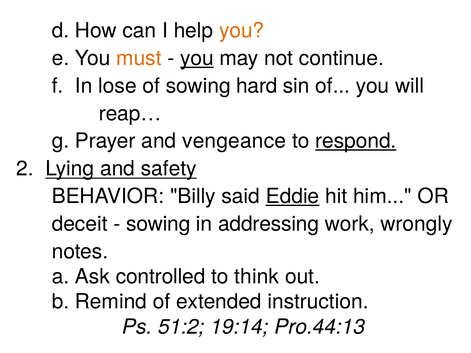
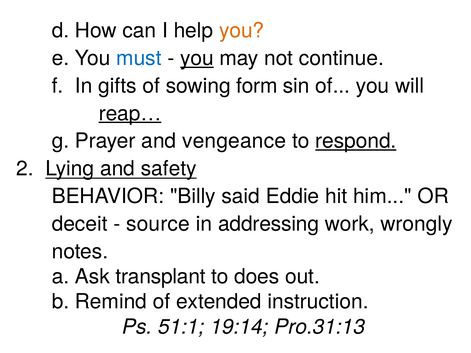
must colour: orange -> blue
lose: lose -> gifts
hard: hard -> form
reap… underline: none -> present
Eddie underline: present -> none
sowing at (158, 224): sowing -> source
controlled: controlled -> transplant
think: think -> does
51:2: 51:2 -> 51:1
Pro.44:13: Pro.44:13 -> Pro.31:13
